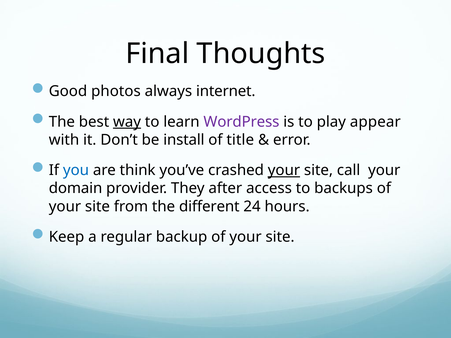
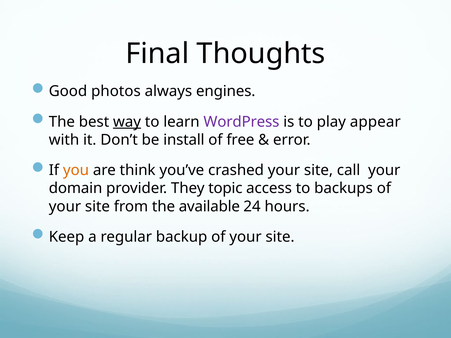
internet: internet -> engines
title: title -> free
you colour: blue -> orange
your at (284, 170) underline: present -> none
after: after -> topic
different: different -> available
